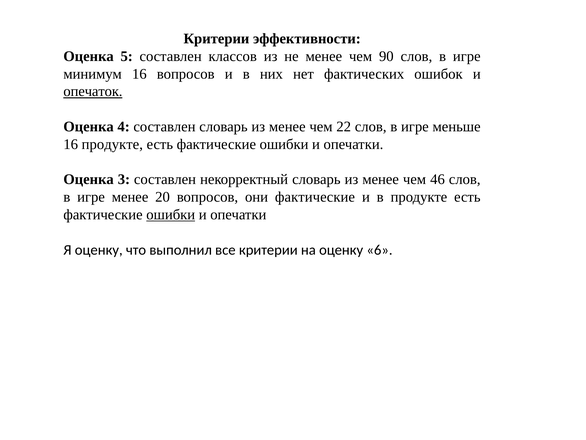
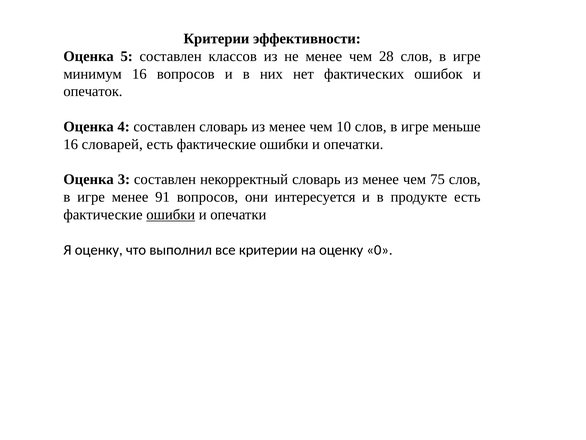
90: 90 -> 28
опечаток underline: present -> none
22: 22 -> 10
16 продукте: продукте -> словарей
46: 46 -> 75
20: 20 -> 91
они фактические: фактические -> интересуется
6: 6 -> 0
